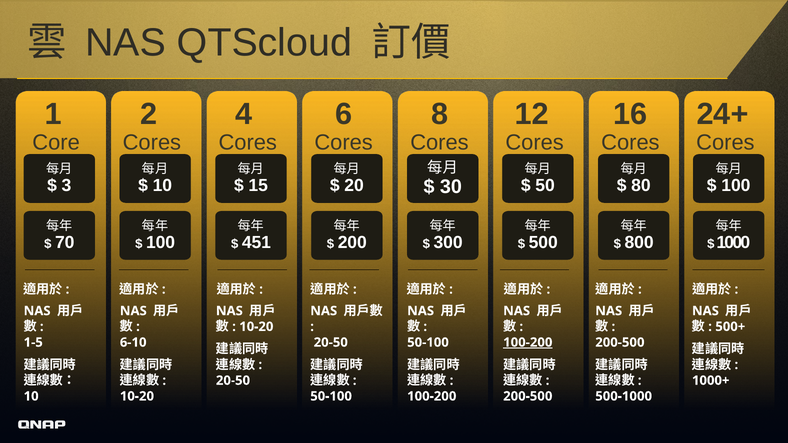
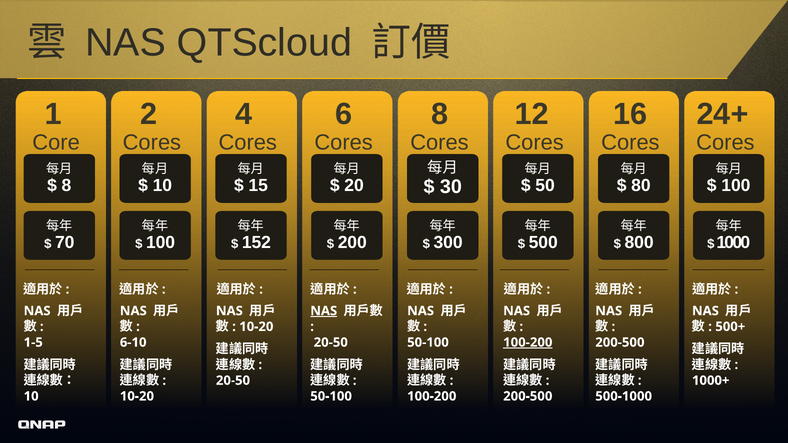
3 at (66, 186): 3 -> 8
451: 451 -> 152
NAS at (324, 311) underline: none -> present
